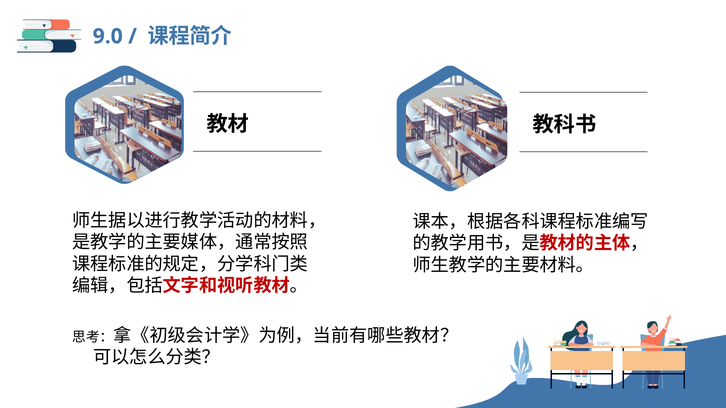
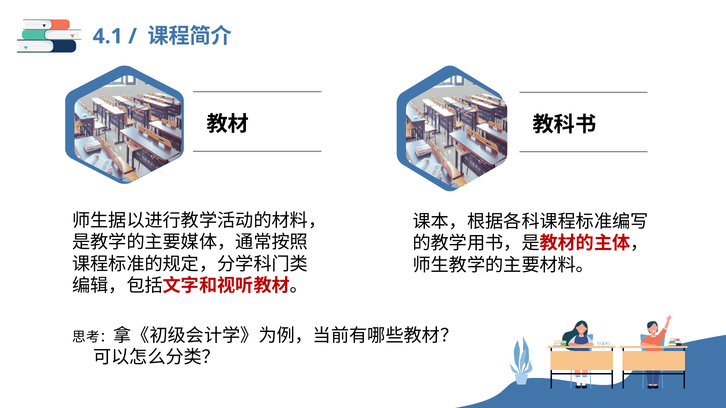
9.0: 9.0 -> 4.1
